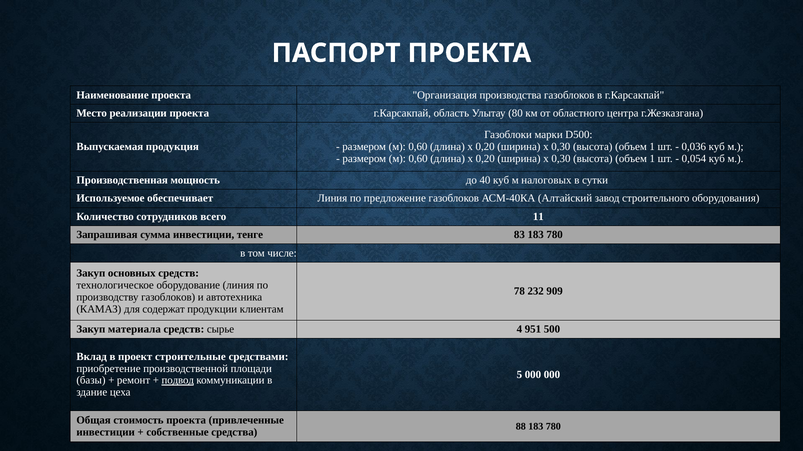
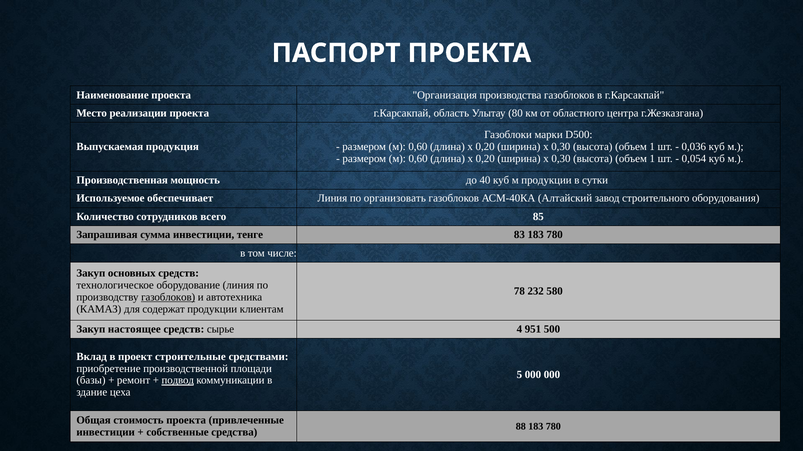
м налоговых: налоговых -> продукции
предложение: предложение -> организовать
11: 11 -> 85
909: 909 -> 580
газоблоков at (168, 298) underline: none -> present
материала: материала -> настоящее
